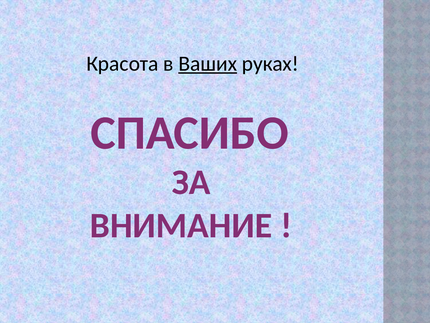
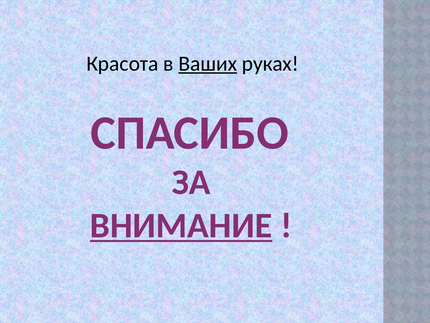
ВНИМАНИЕ underline: none -> present
